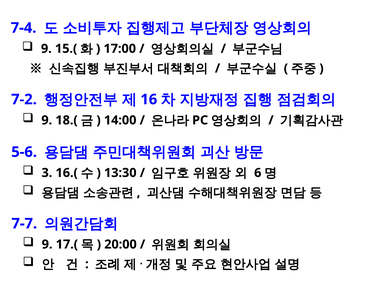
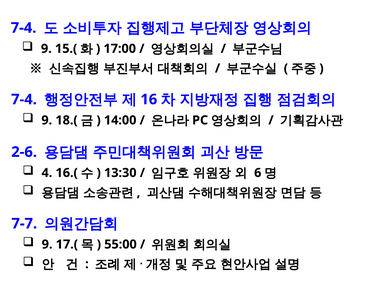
7-2 at (24, 100): 7-2 -> 7-4
5-6: 5-6 -> 2-6
3: 3 -> 4
20:00: 20:00 -> 55:00
